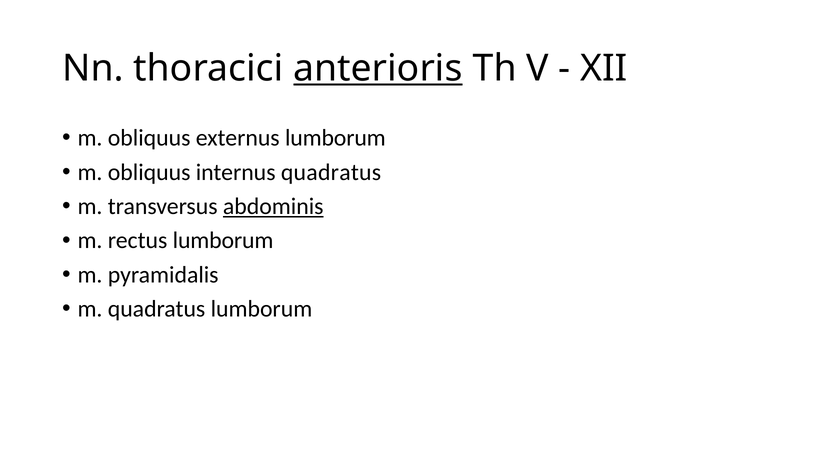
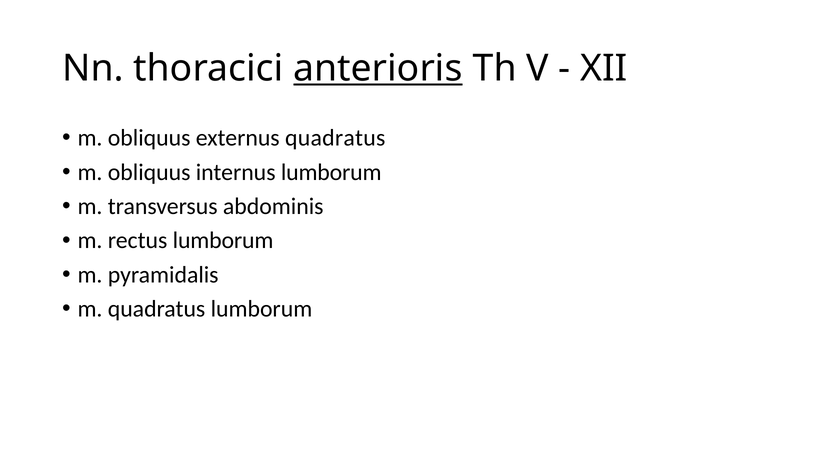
externus lumborum: lumborum -> quadratus
internus quadratus: quadratus -> lumborum
abdominis underline: present -> none
